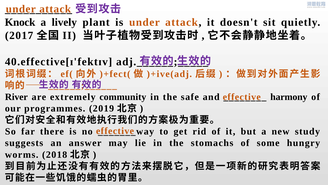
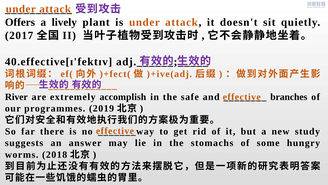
Knock: Knock -> Offers
community: community -> accomplish
harmony: harmony -> branches
